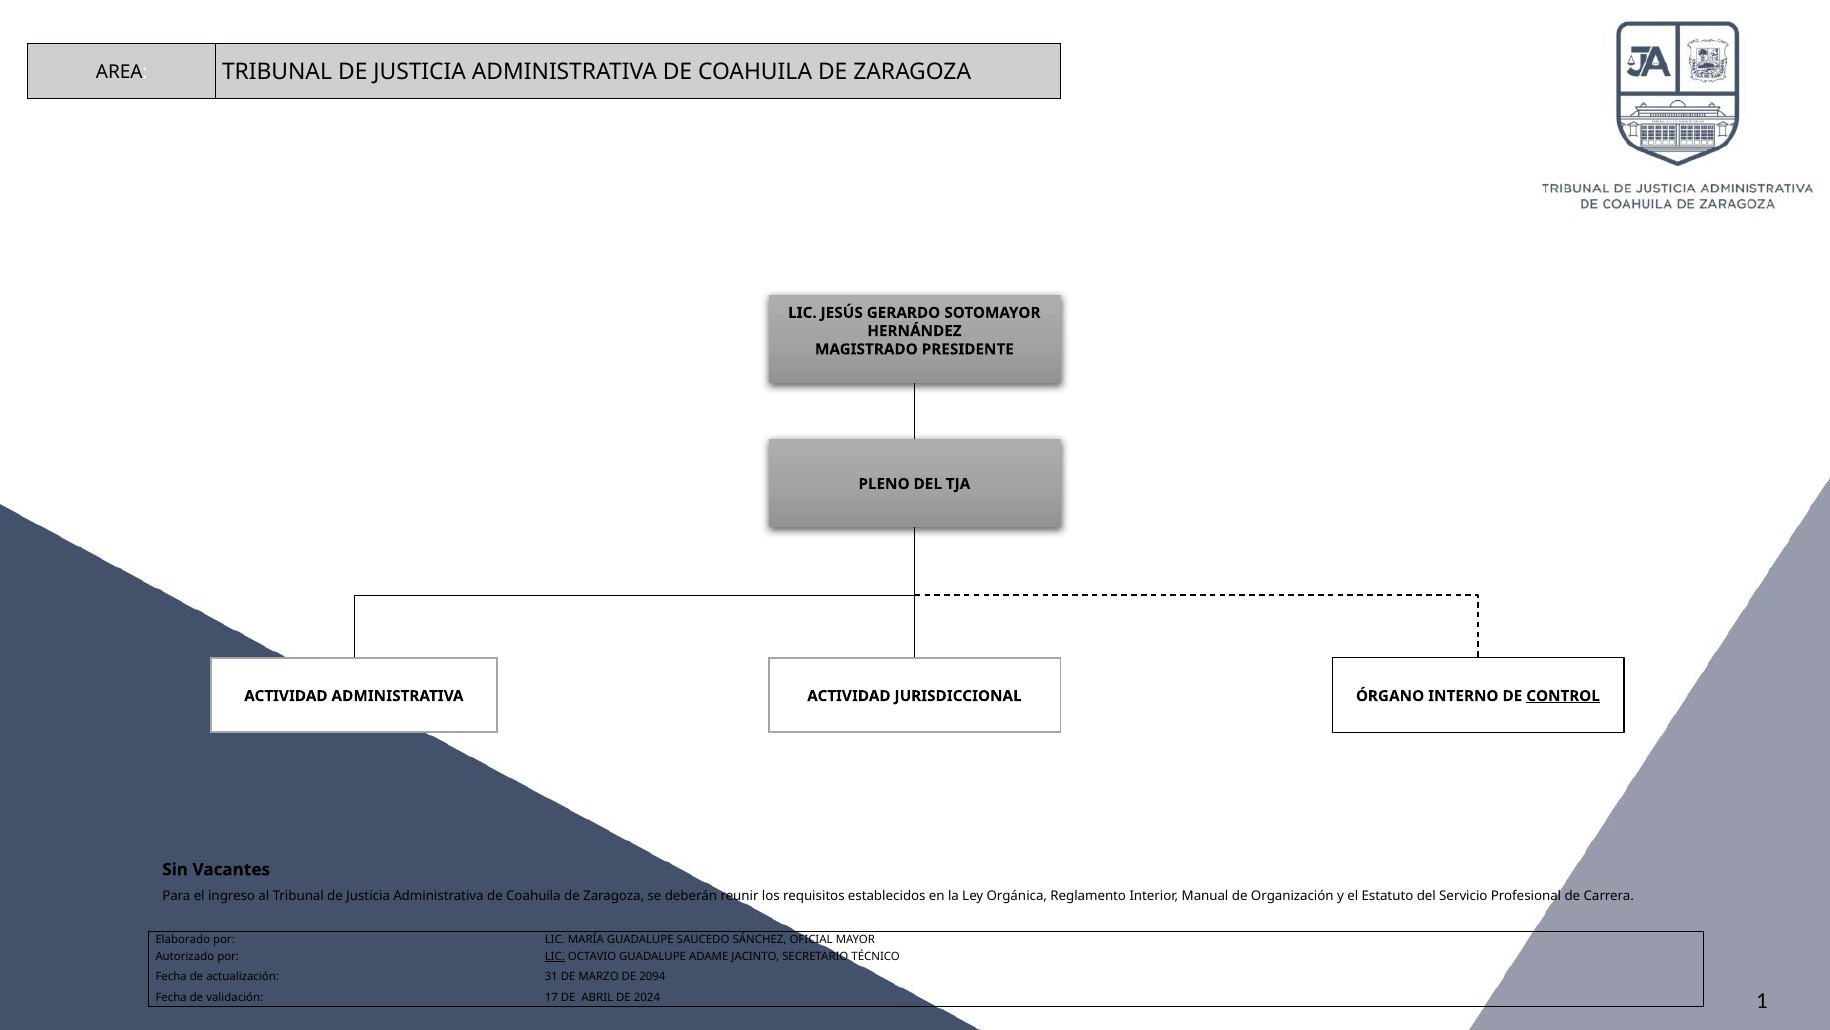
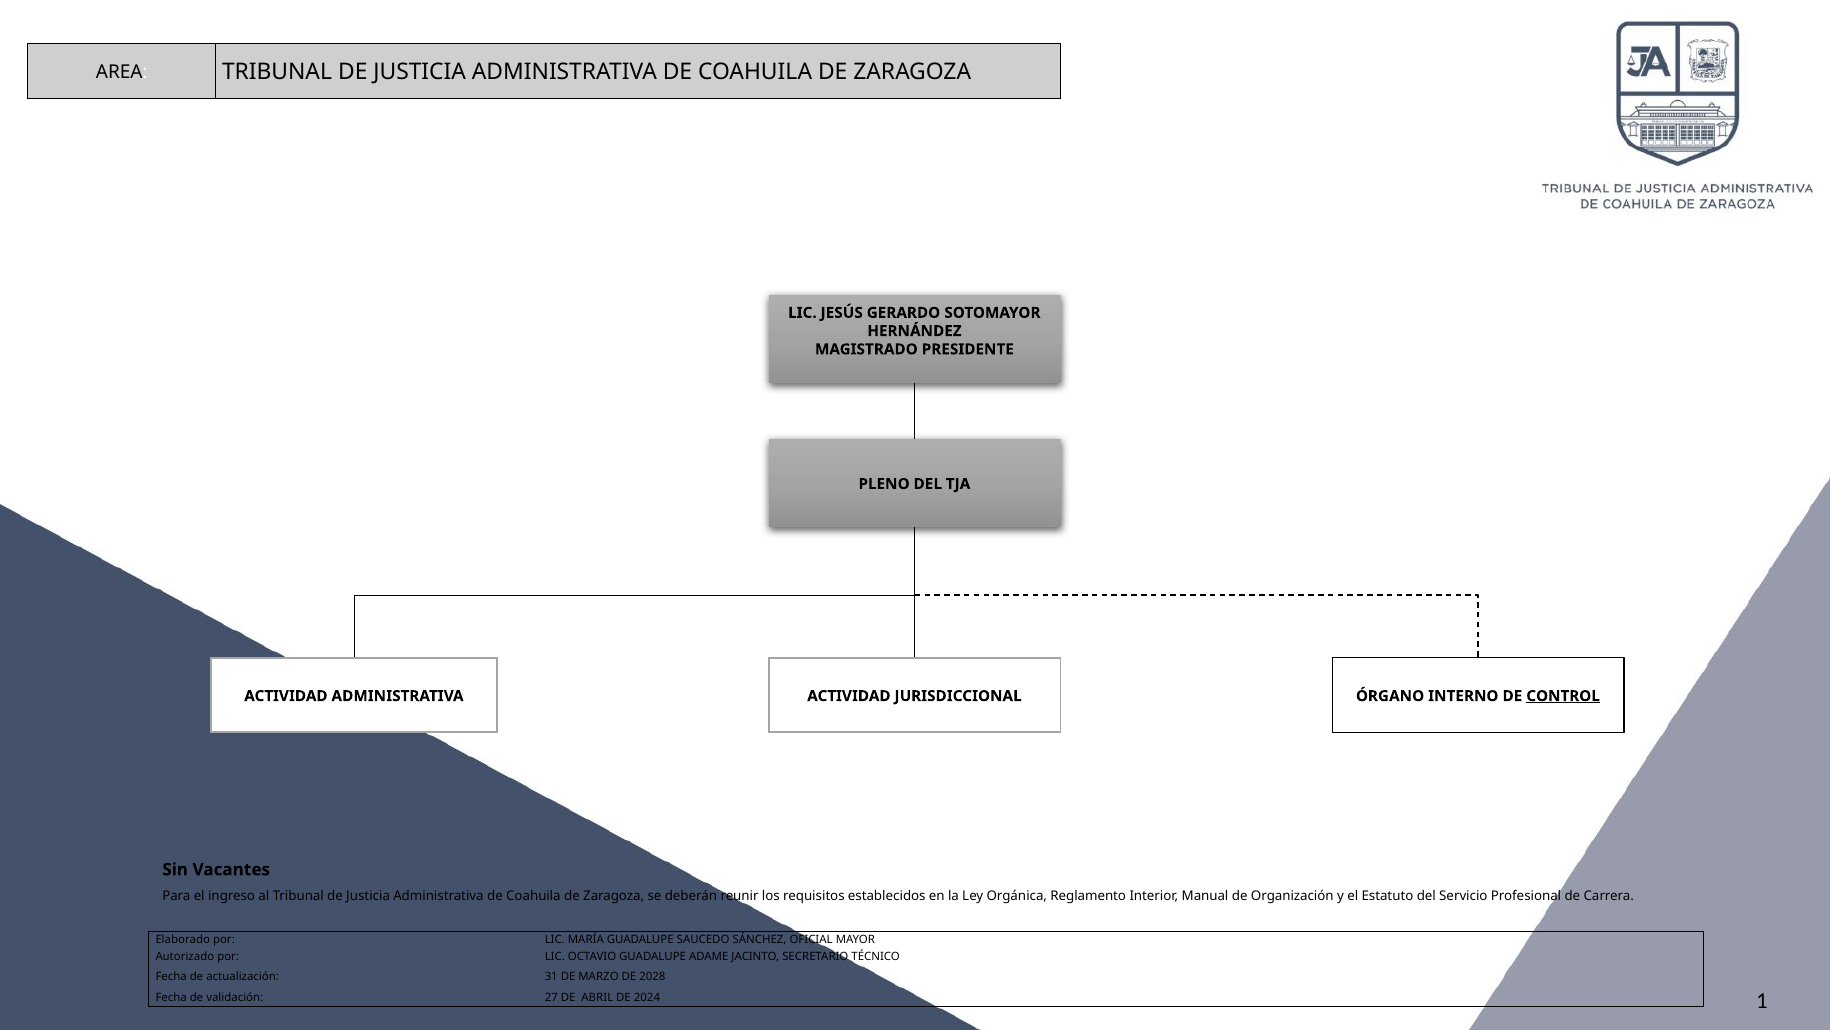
LIC at (555, 956) underline: present -> none
2094: 2094 -> 2028
17: 17 -> 27
